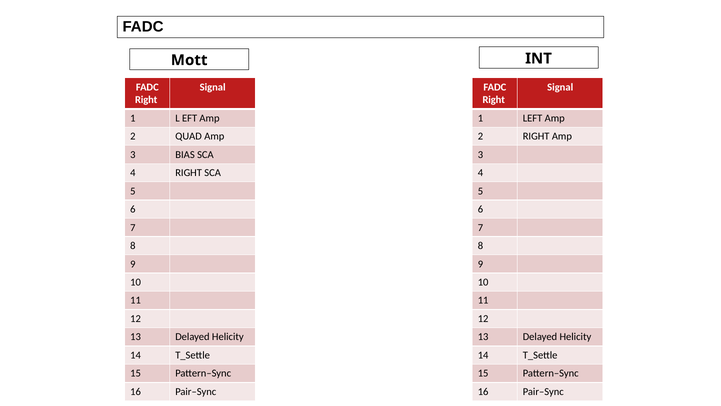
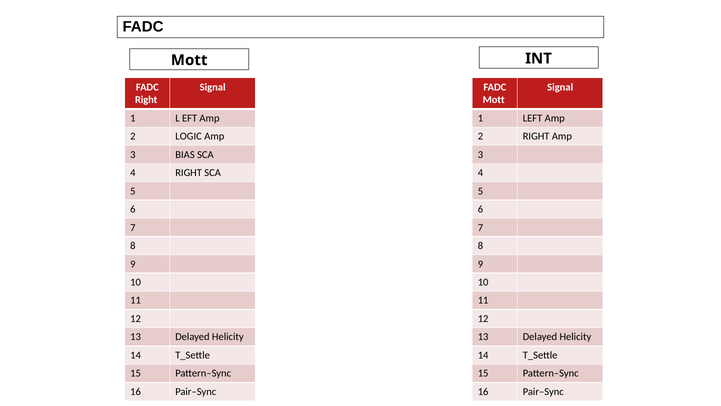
Right at (494, 100): Right -> Mott
QUAD: QUAD -> LOGIC
